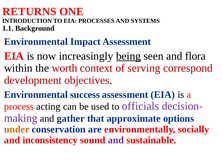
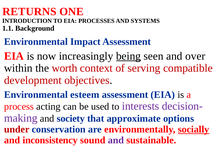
flora: flora -> over
correspond: correspond -> compatible
success: success -> esteem
officials: officials -> interests
gather: gather -> society
under colour: orange -> red
socially underline: none -> present
